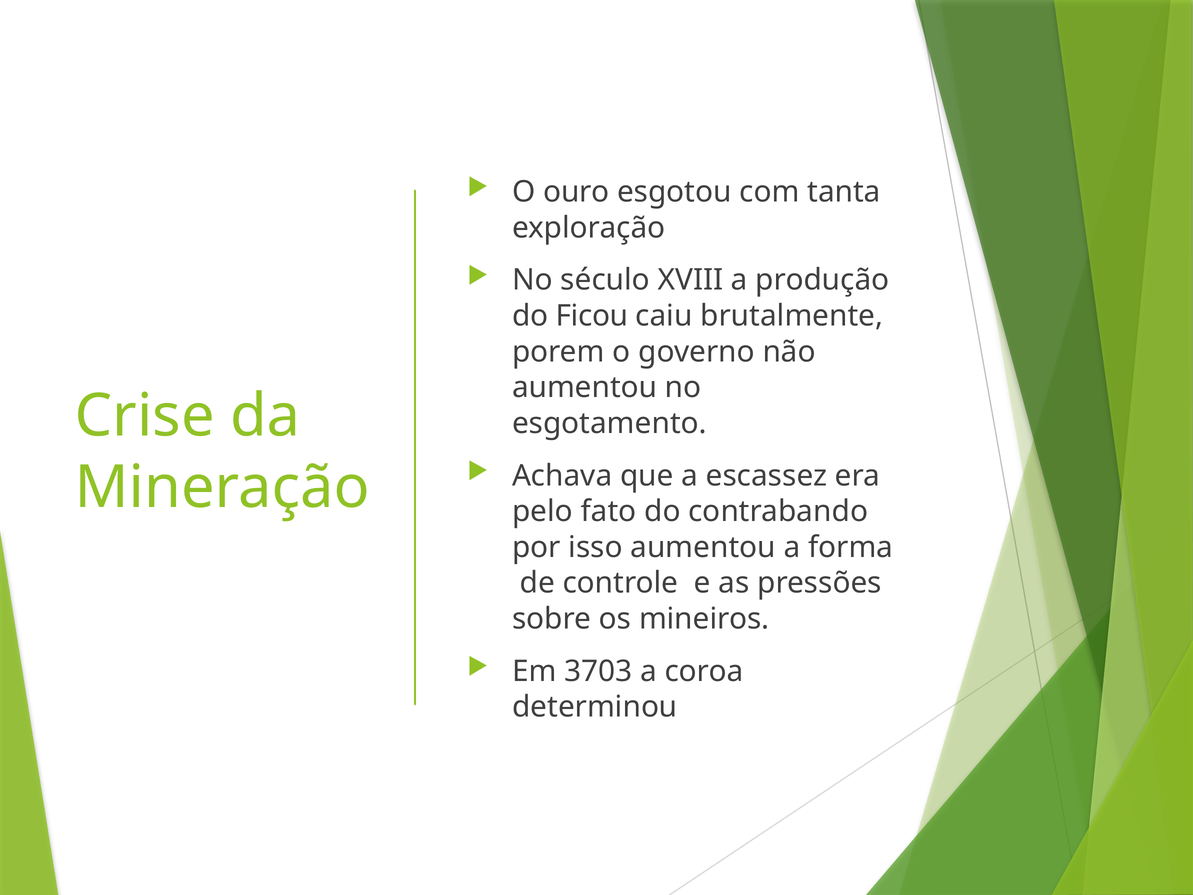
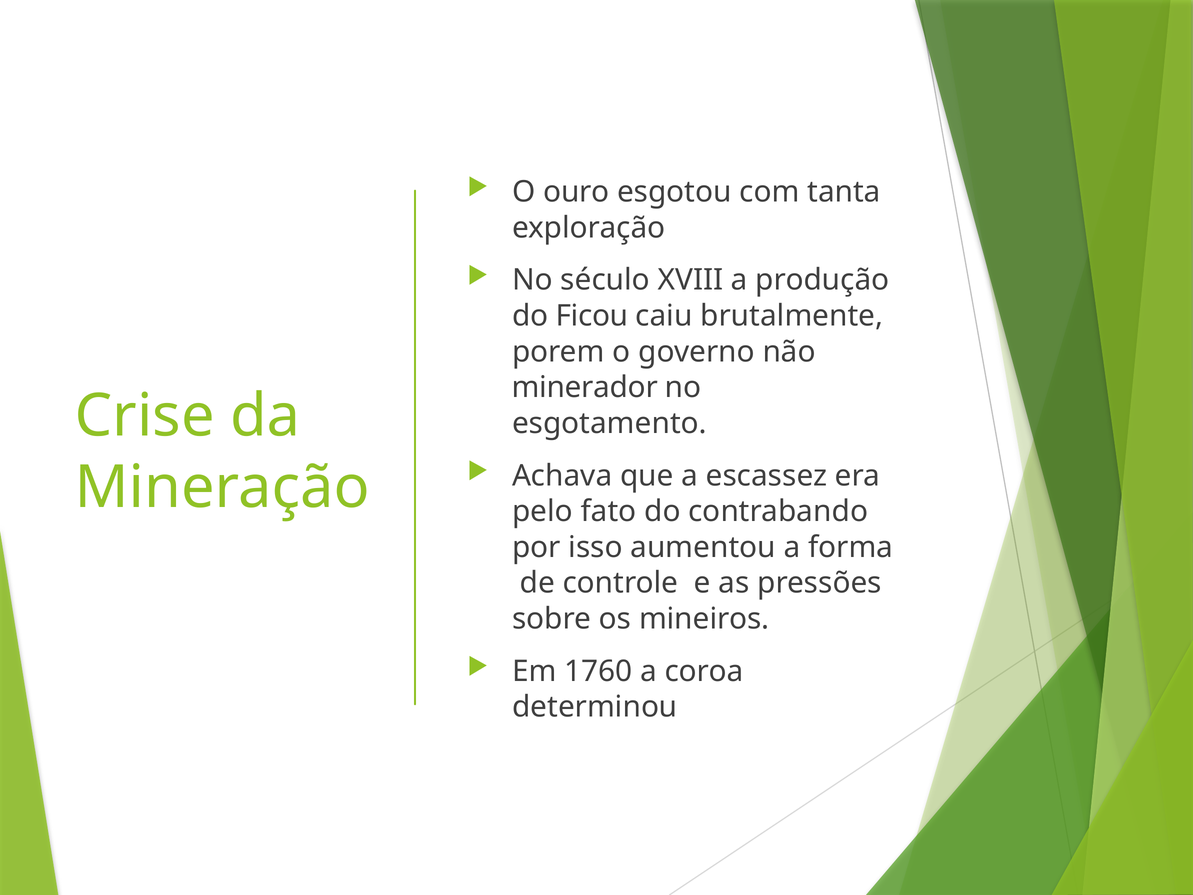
aumentou at (585, 387): aumentou -> minerador
3703: 3703 -> 1760
